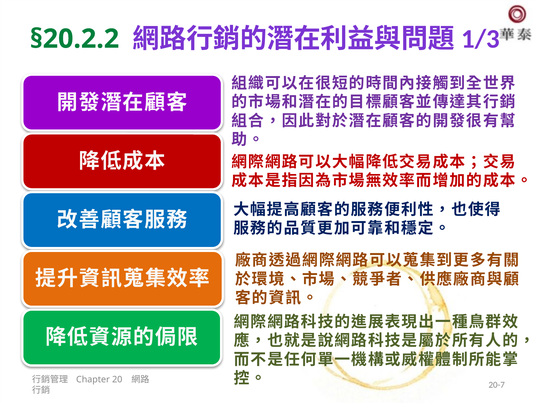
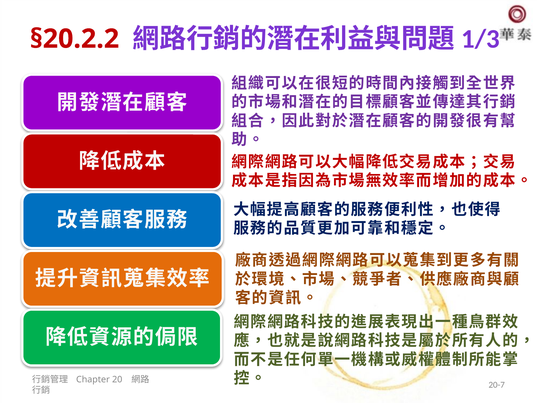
§20.2.2 colour: green -> red
